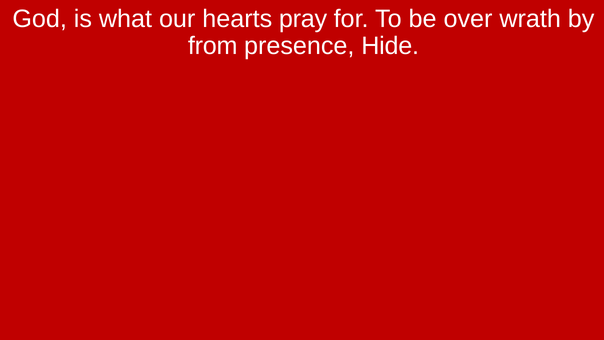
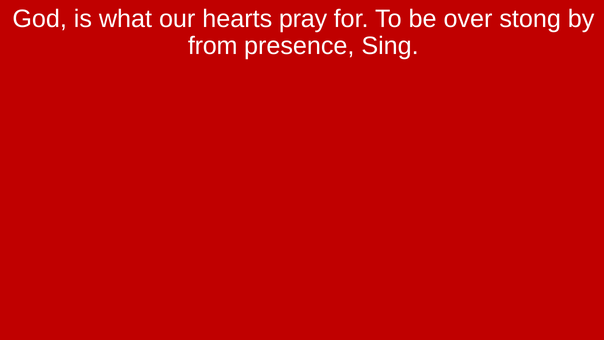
wrath: wrath -> stong
Hide: Hide -> Sing
